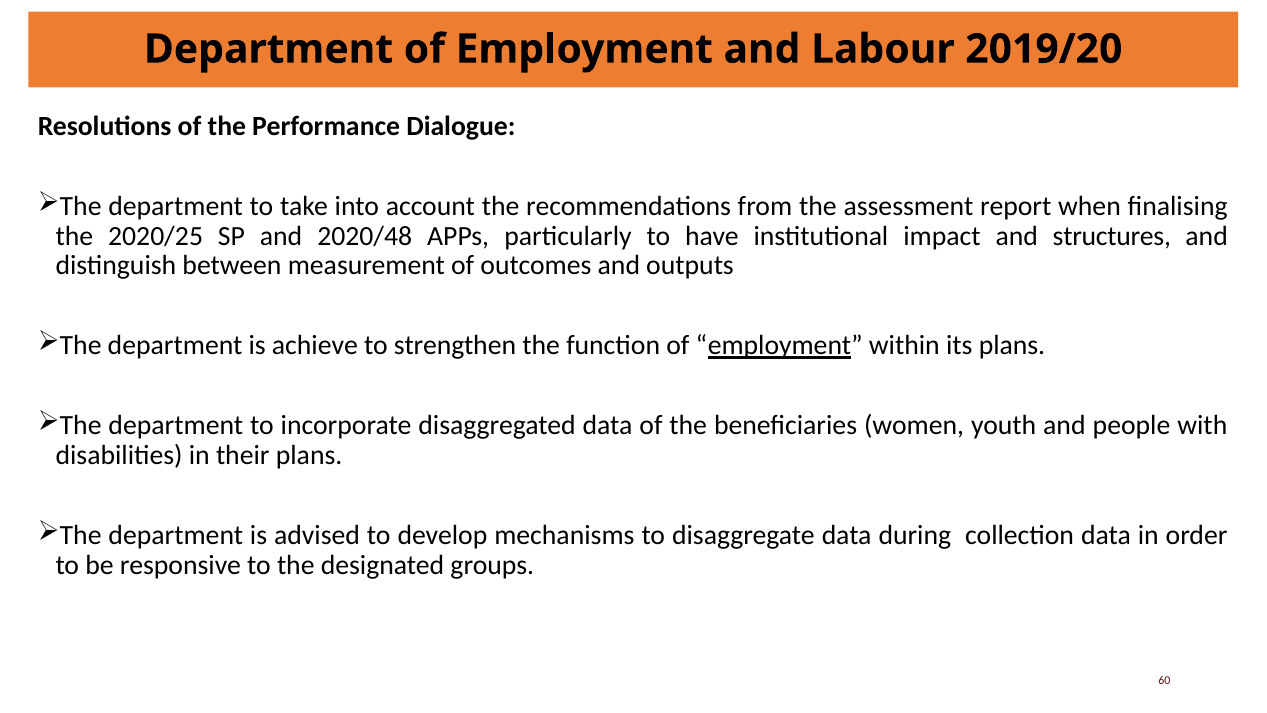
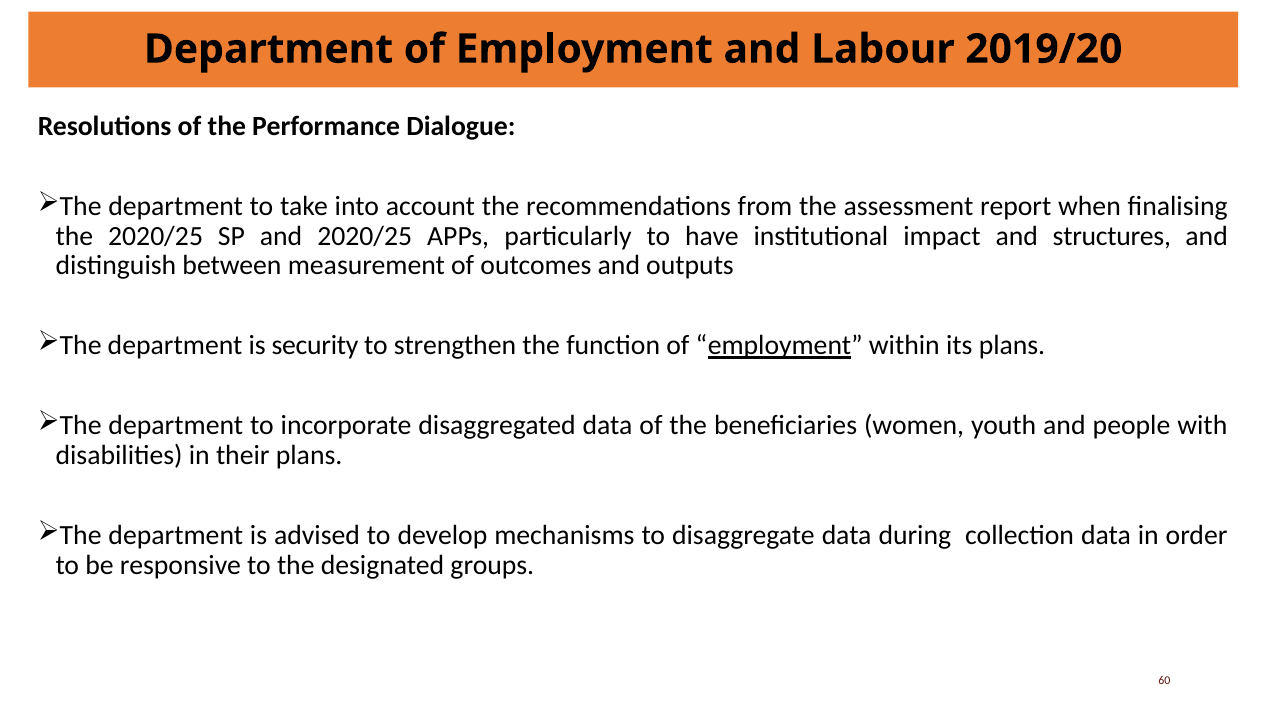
and 2020/48: 2020/48 -> 2020/25
achieve: achieve -> security
